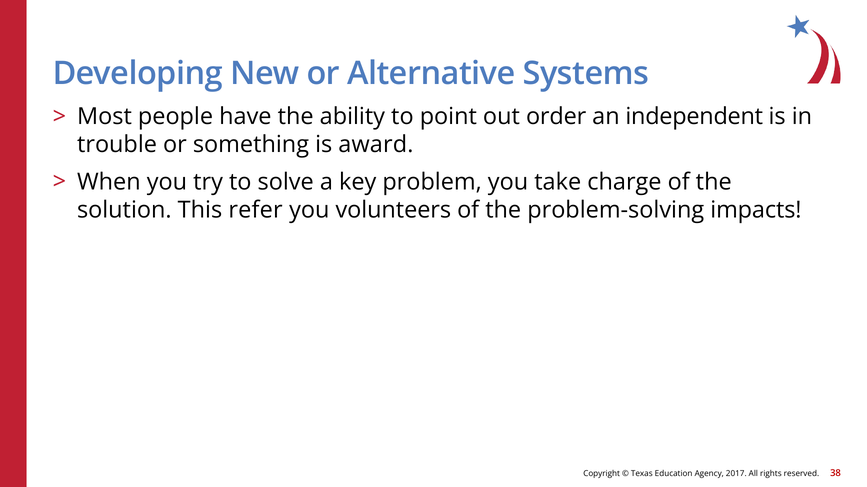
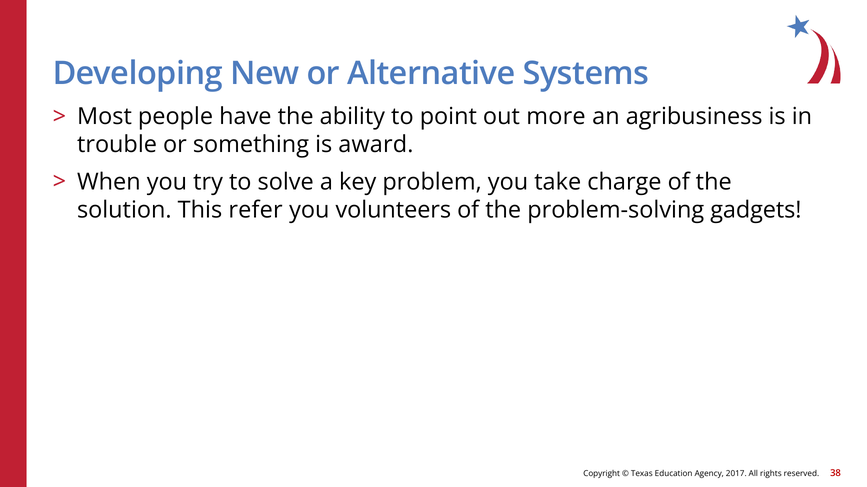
order: order -> more
independent: independent -> agribusiness
impacts: impacts -> gadgets
